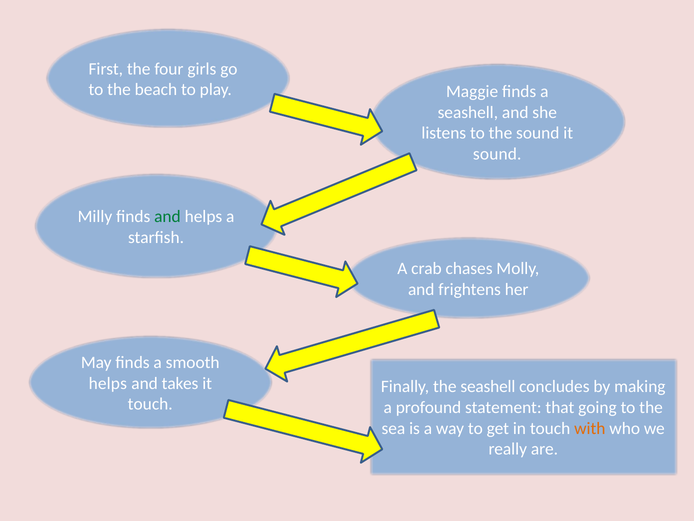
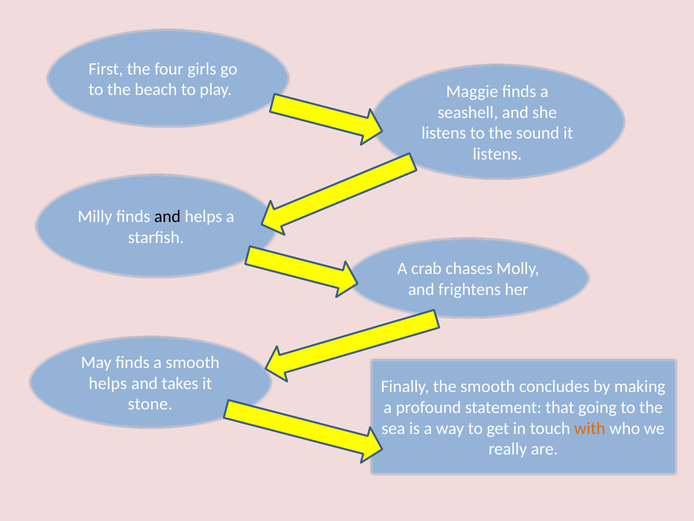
sound at (497, 154): sound -> listens
and at (167, 216) colour: green -> black
the seashell: seashell -> smooth
touch at (150, 404): touch -> stone
